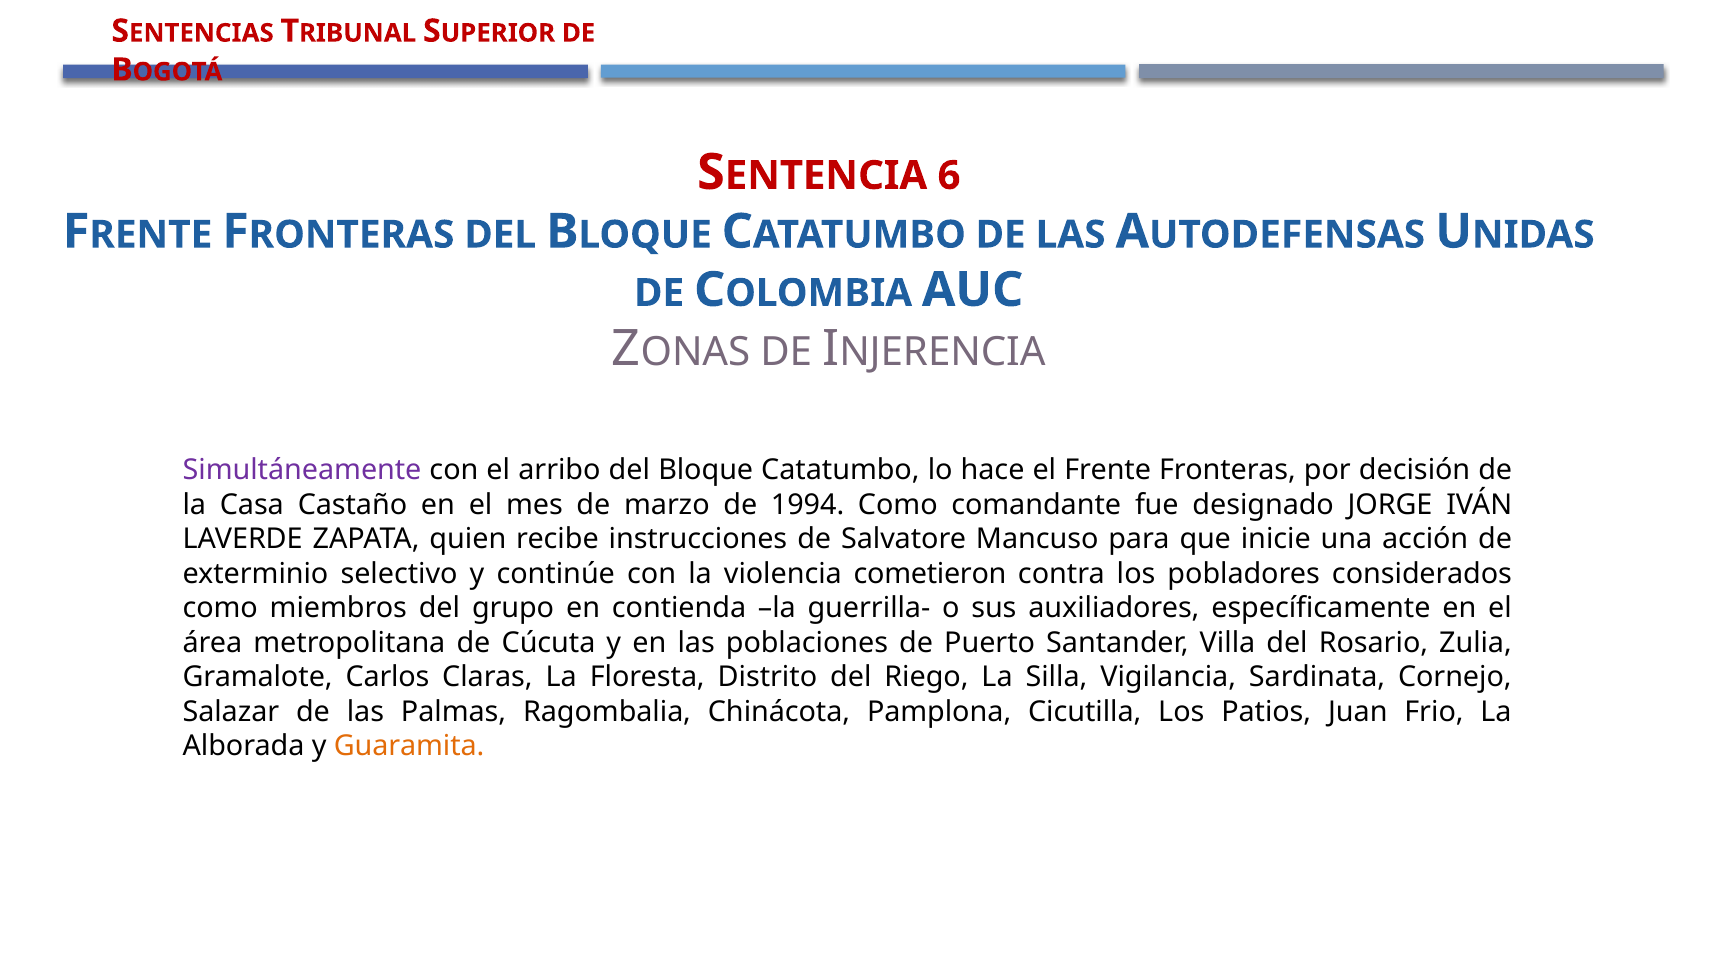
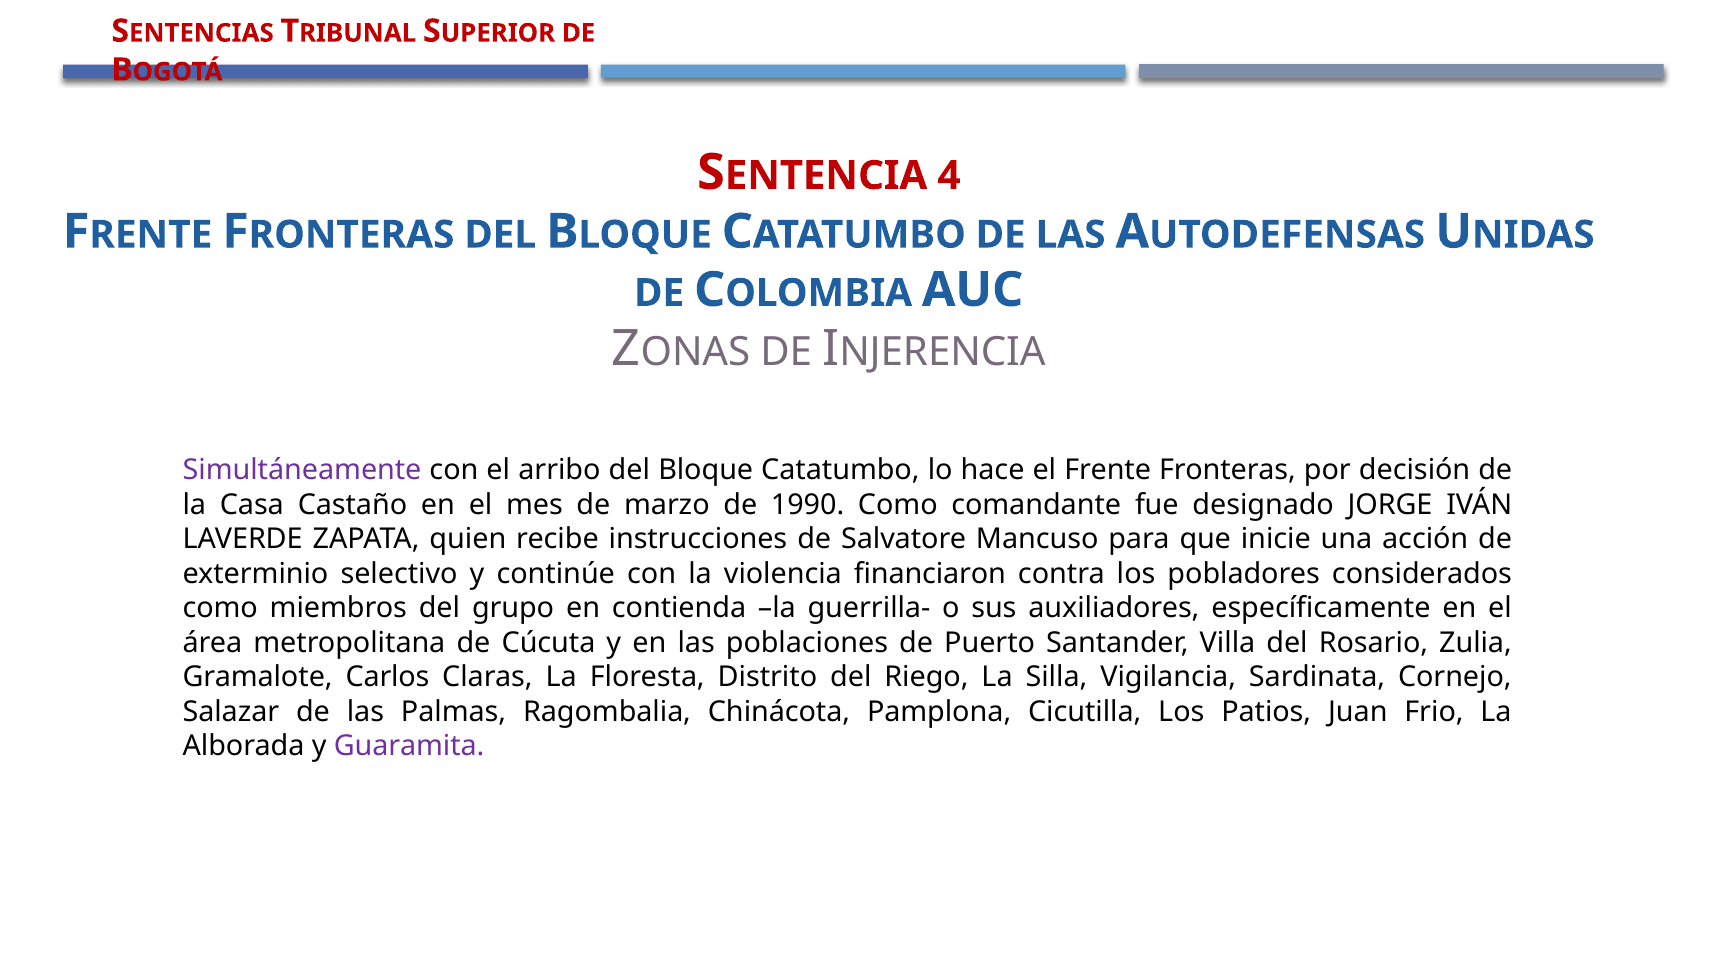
6: 6 -> 4
1994: 1994 -> 1990
cometieron: cometieron -> financiaron
Guaramita colour: orange -> purple
